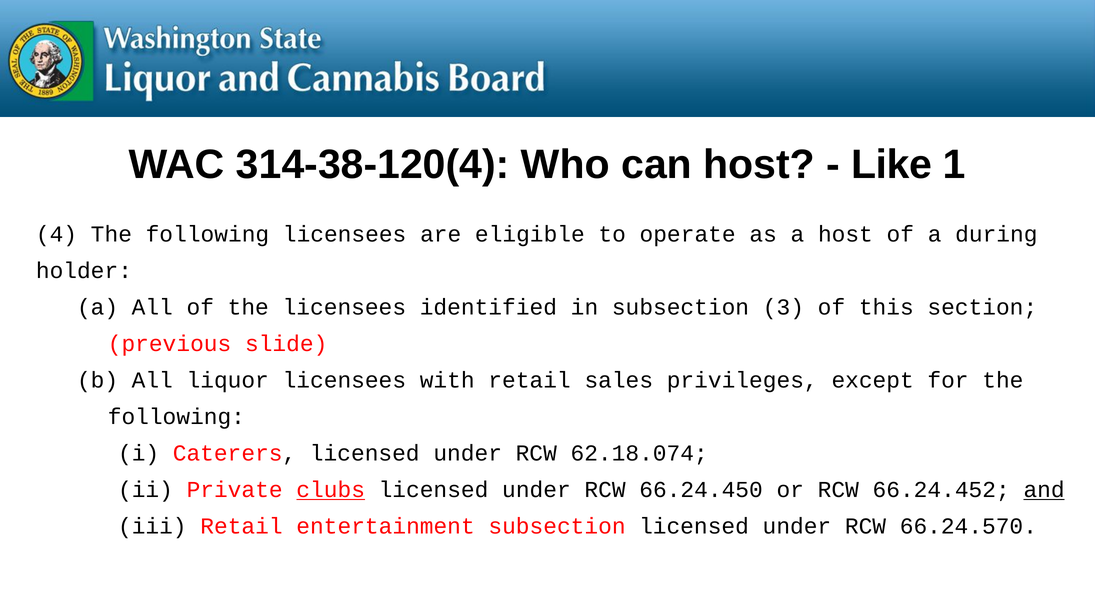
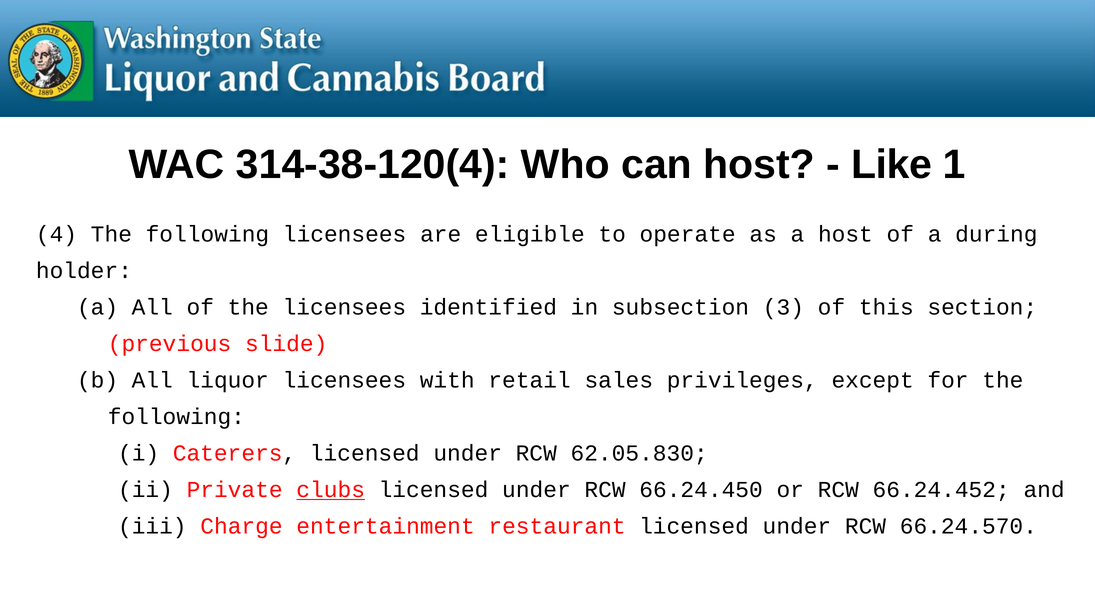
62.18.074: 62.18.074 -> 62.05.830
and underline: present -> none
iii Retail: Retail -> Charge
entertainment subsection: subsection -> restaurant
